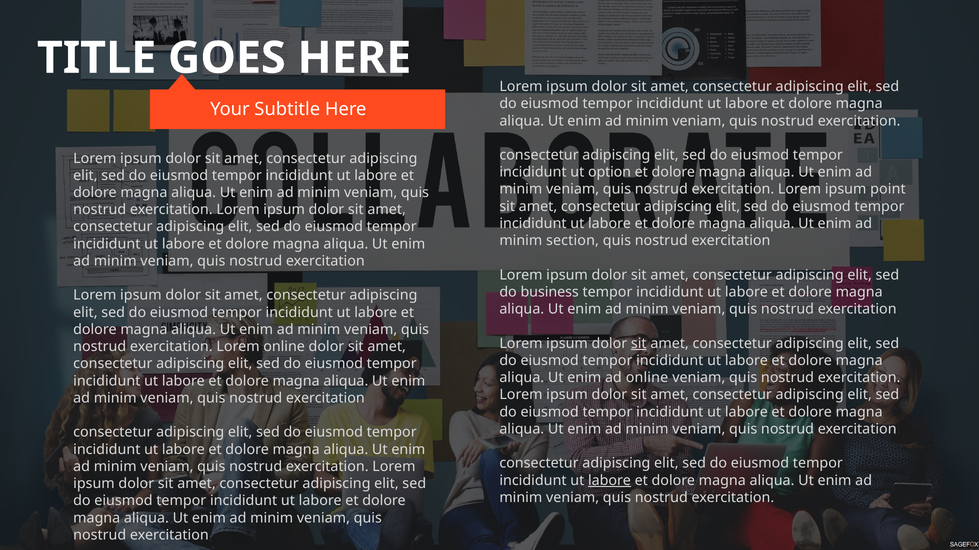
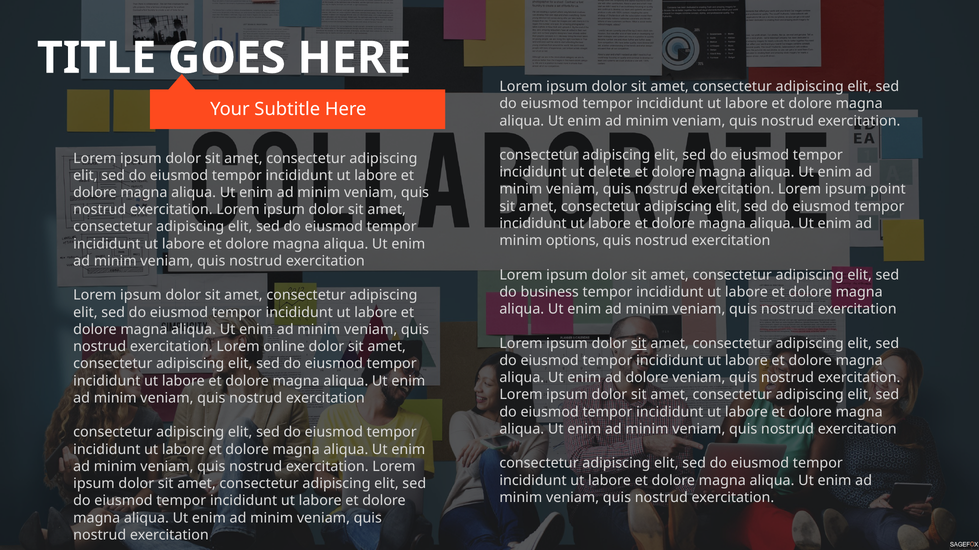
option: option -> delete
section: section -> options
ad online: online -> dolore
labore at (609, 481) underline: present -> none
